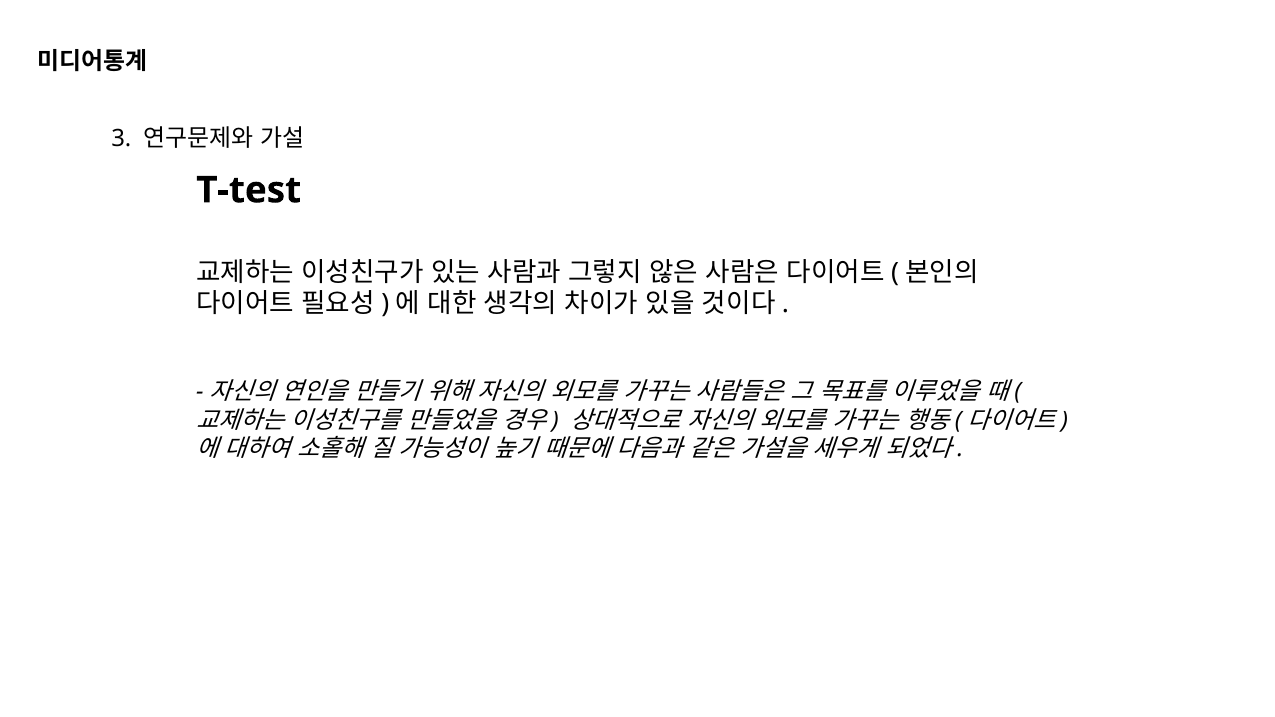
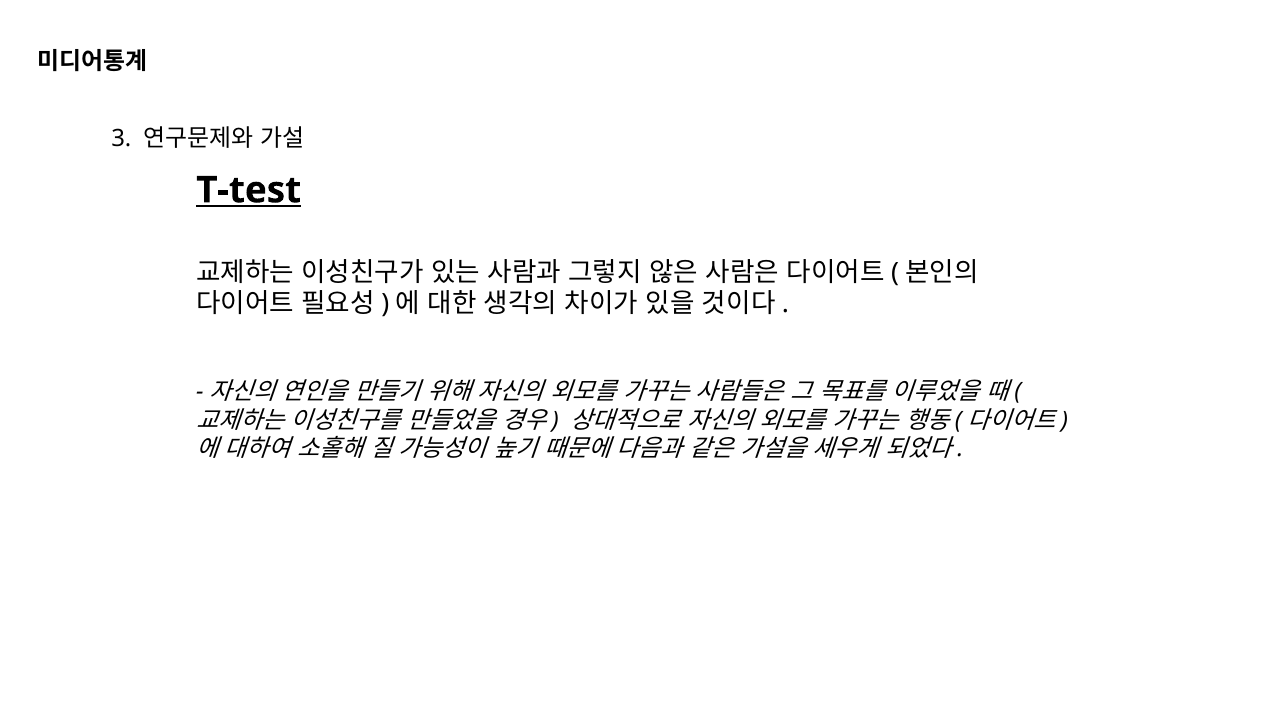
T-test underline: none -> present
